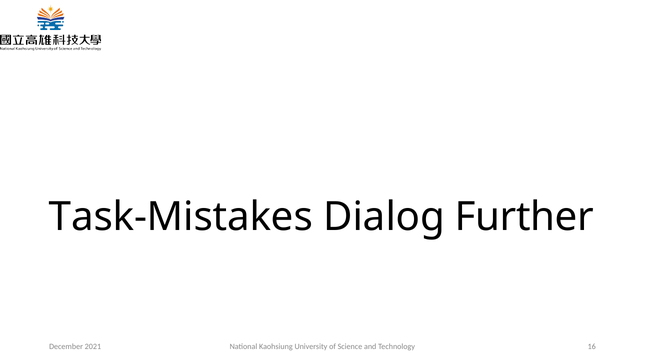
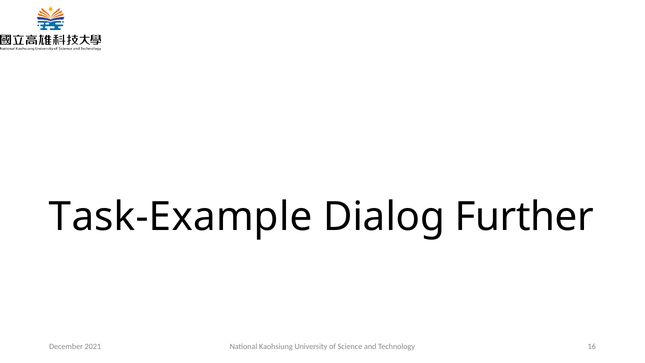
Task-Mistakes: Task-Mistakes -> Task-Example
